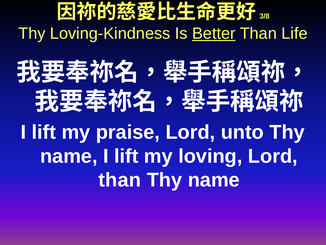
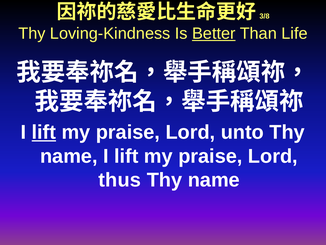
lift at (44, 132) underline: none -> present
loving at (210, 156): loving -> praise
than at (120, 180): than -> thus
